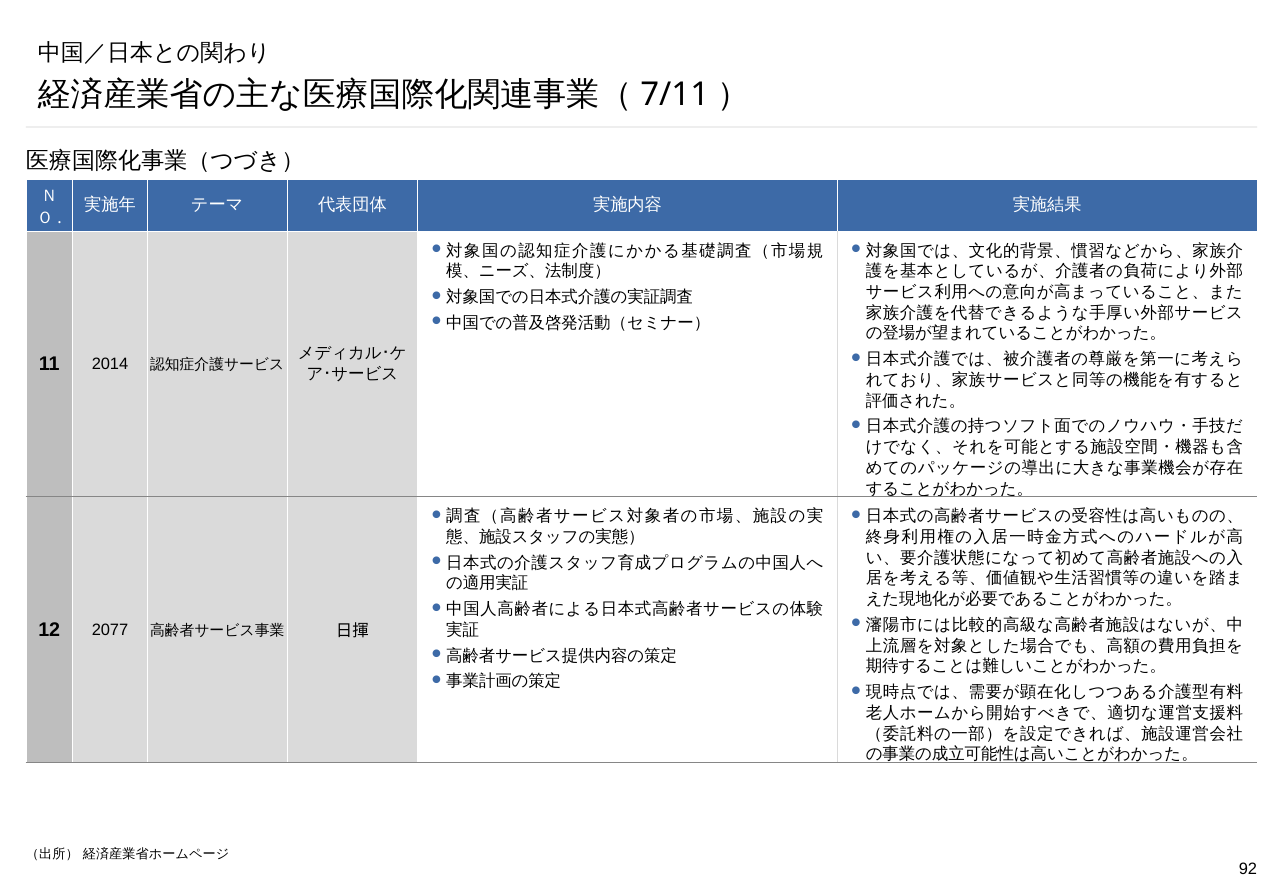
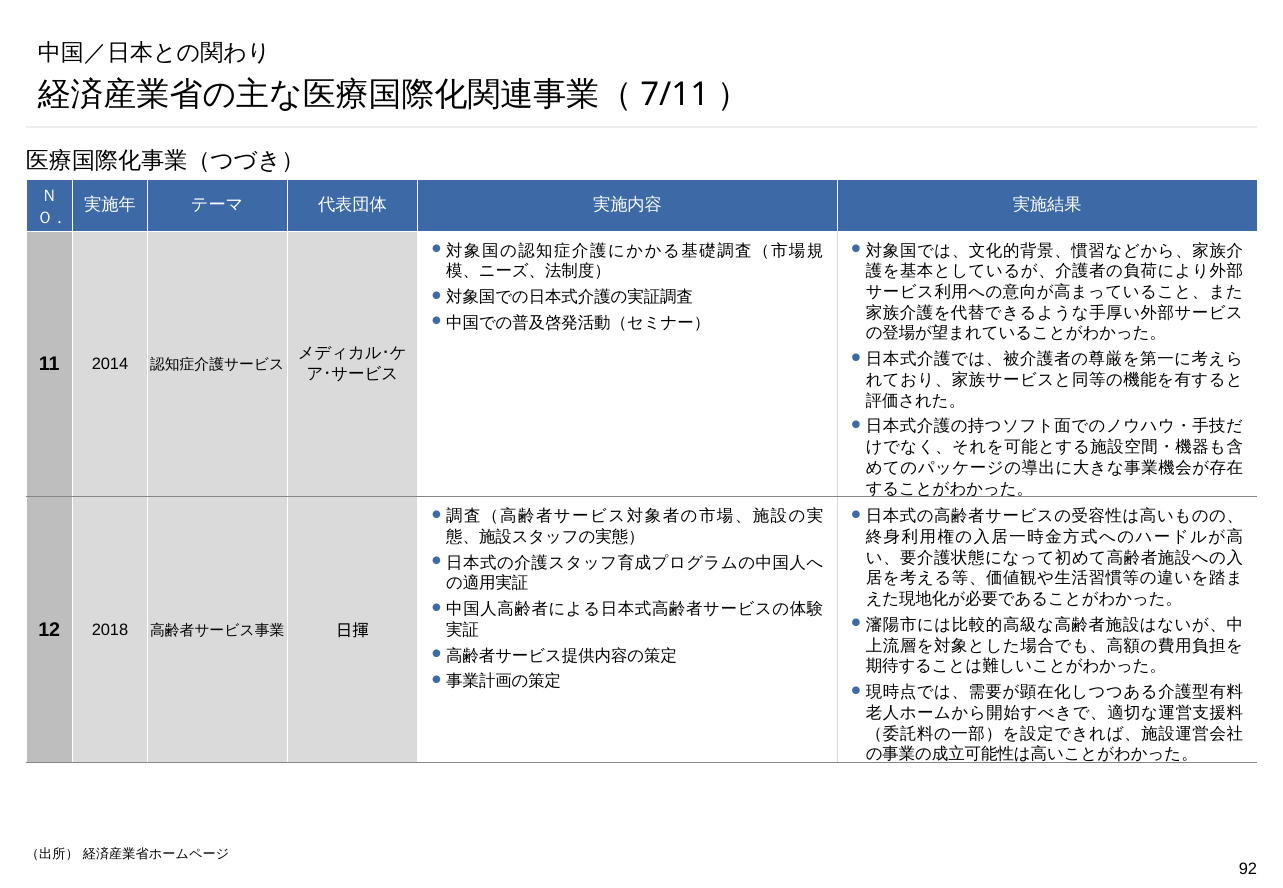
2077: 2077 -> 2018
